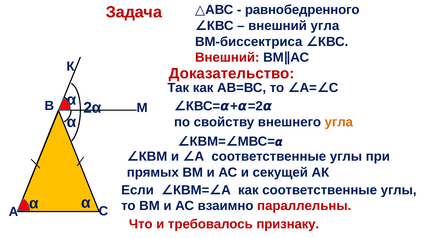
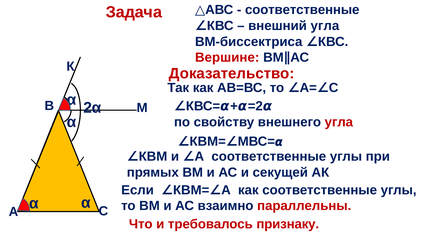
равнобедренного at (302, 10): равнобедренного -> соответственные
Внешний at (227, 58): Внешний -> Вершине
угла at (339, 122) colour: orange -> red
